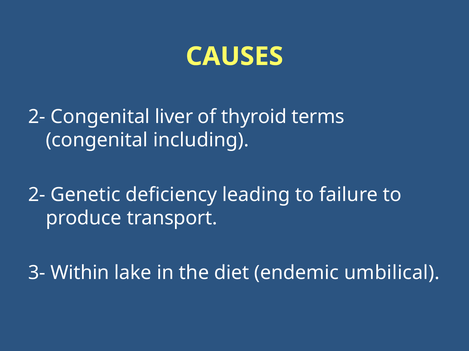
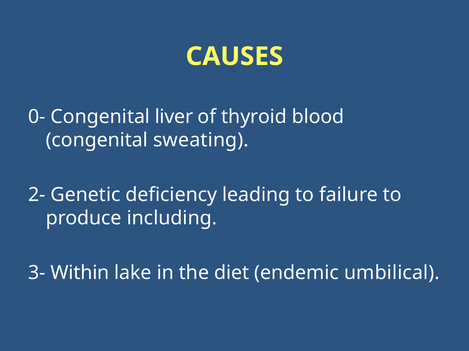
2- at (37, 117): 2- -> 0-
terms: terms -> blood
including: including -> sweating
transport: transport -> including
